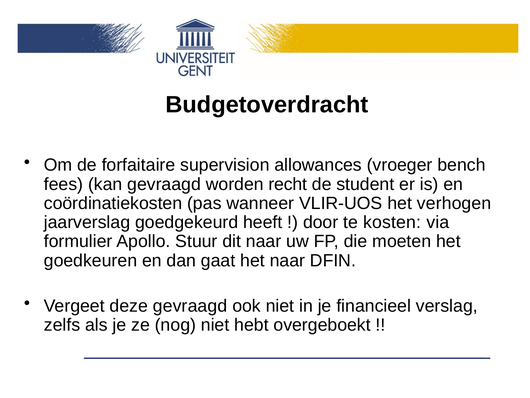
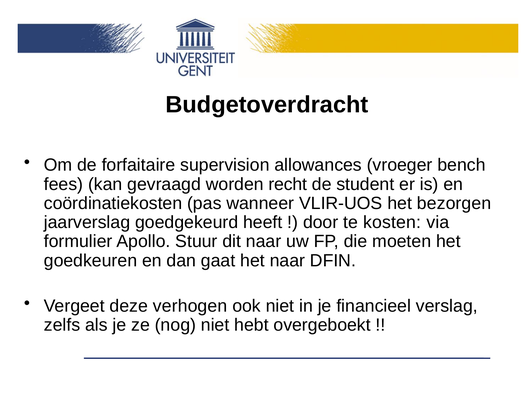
verhogen: verhogen -> bezorgen
deze gevraagd: gevraagd -> verhogen
